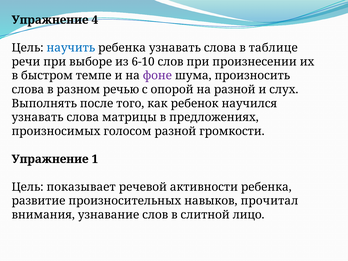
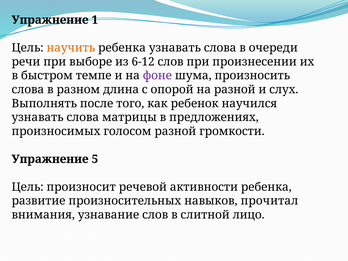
4: 4 -> 1
научить colour: blue -> orange
таблице: таблице -> очереди
6-10: 6-10 -> 6-12
речью: речью -> длина
1: 1 -> 5
показывает: показывает -> произносит
